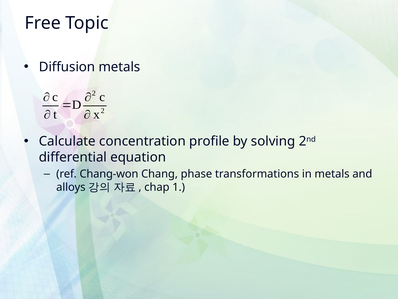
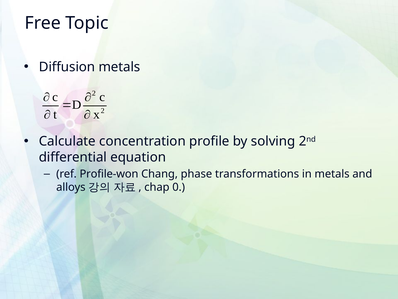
Chang-won: Chang-won -> Profile-won
1: 1 -> 0
